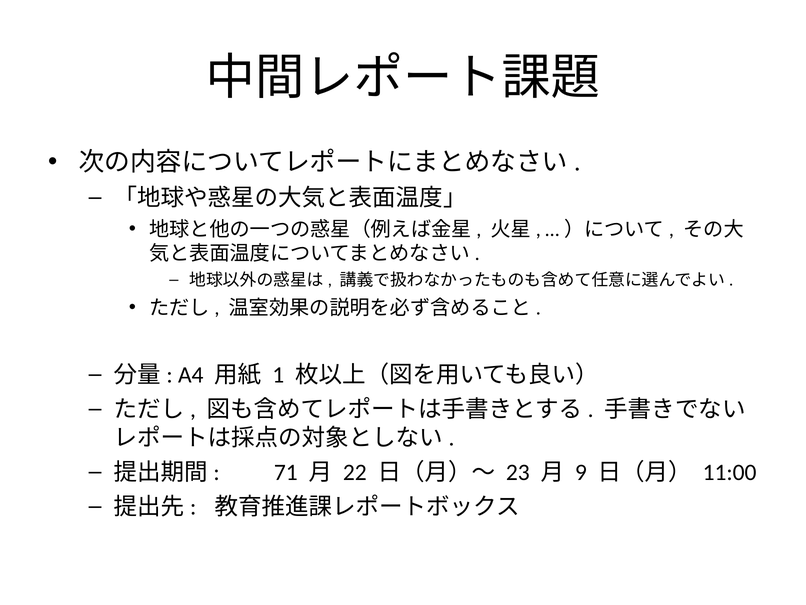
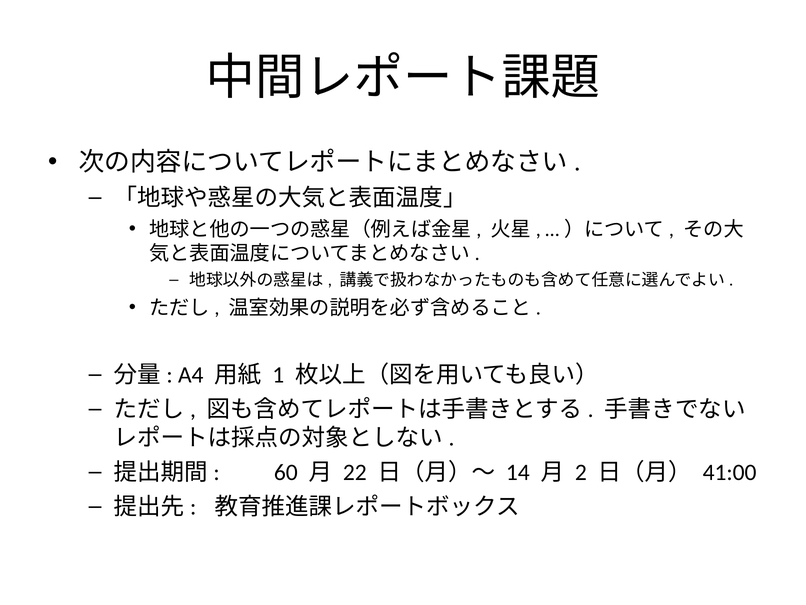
71: 71 -> 60
23: 23 -> 14
9: 9 -> 2
11:00: 11:00 -> 41:00
